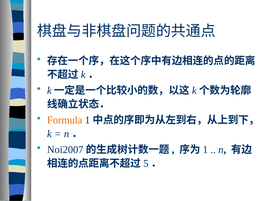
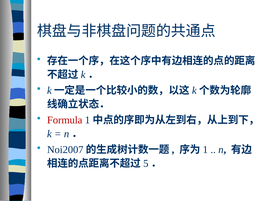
Formula colour: orange -> red
